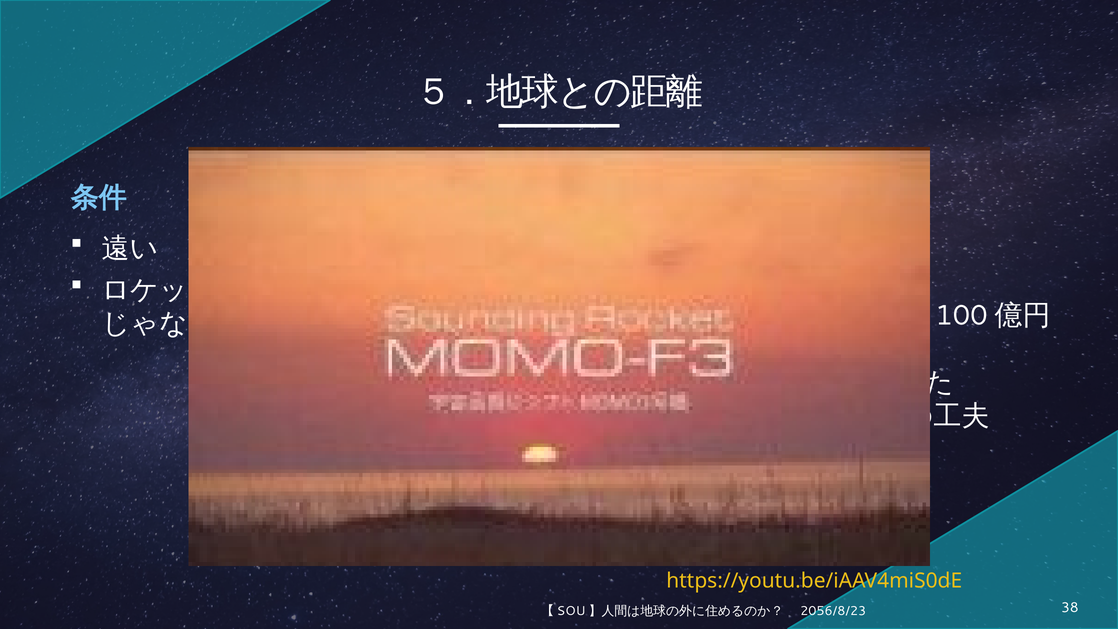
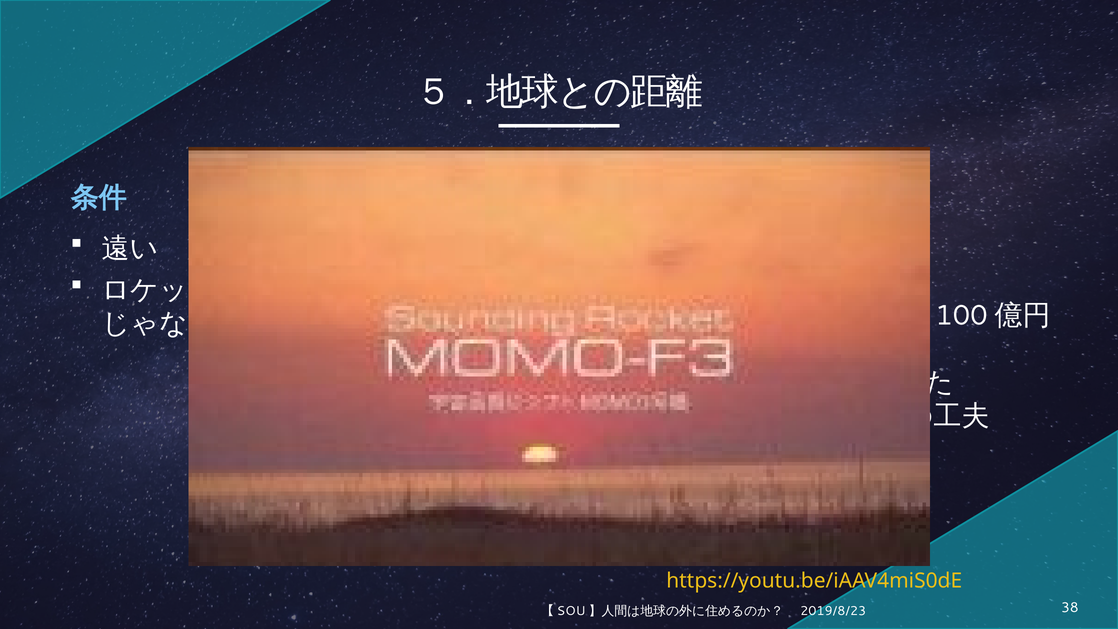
2056/8/23: 2056/8/23 -> 2019/8/23
